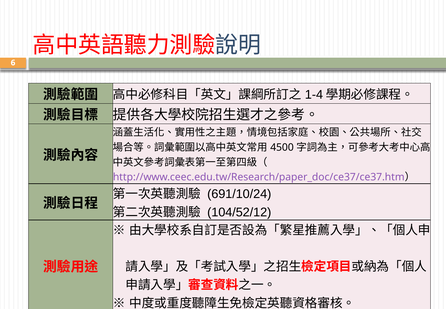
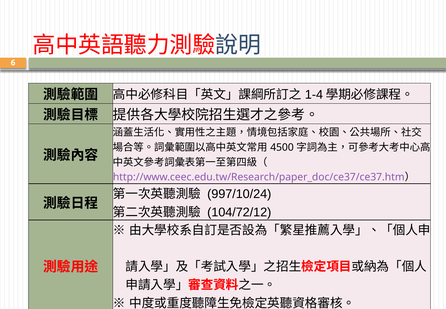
691/10/24: 691/10/24 -> 997/10/24
104/52/12: 104/52/12 -> 104/72/12
